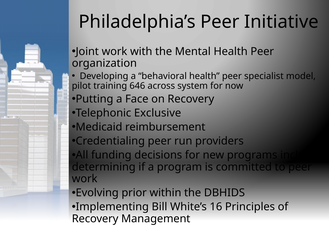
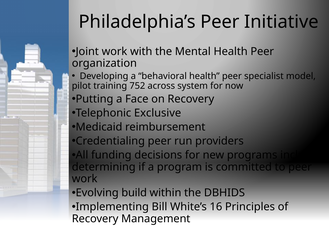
646: 646 -> 752
prior: prior -> build
